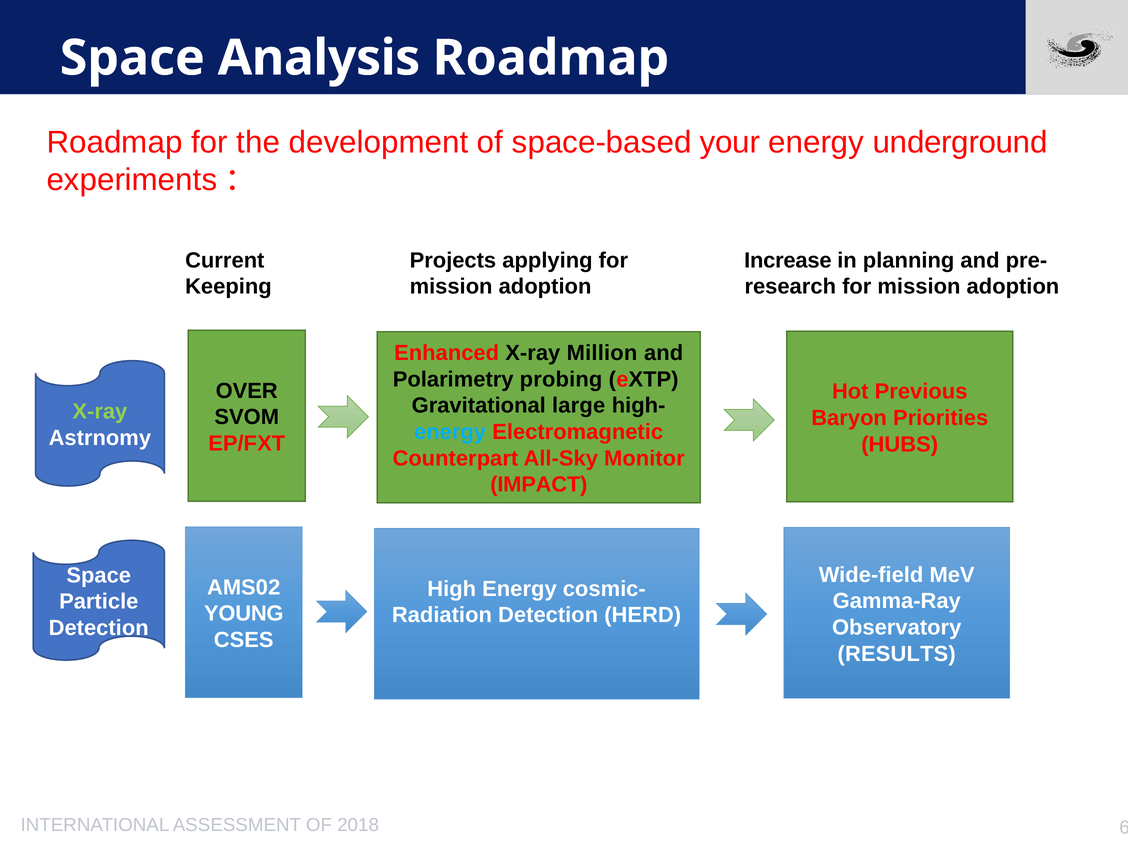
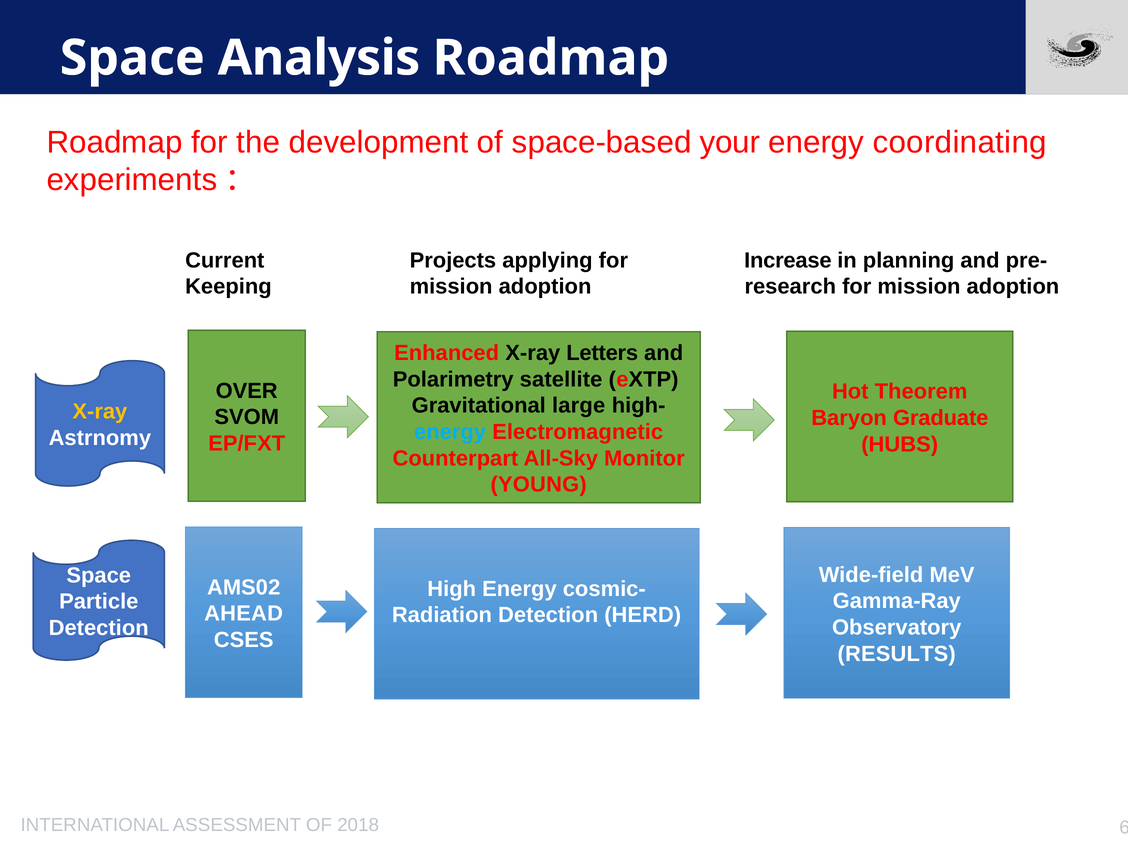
underground: underground -> coordinating
Million: Million -> Letters
probing: probing -> satellite
Previous: Previous -> Theorem
X-ray at (100, 412) colour: light green -> yellow
Priorities: Priorities -> Graduate
IMPACT: IMPACT -> YOUNG
YOUNG: YOUNG -> AHEAD
